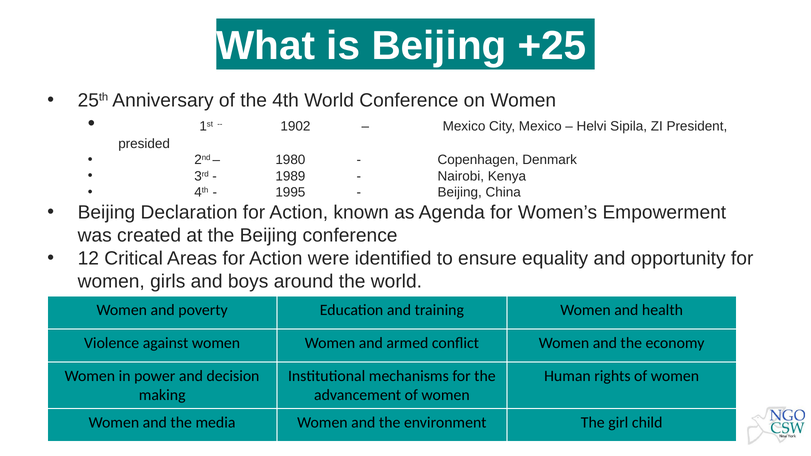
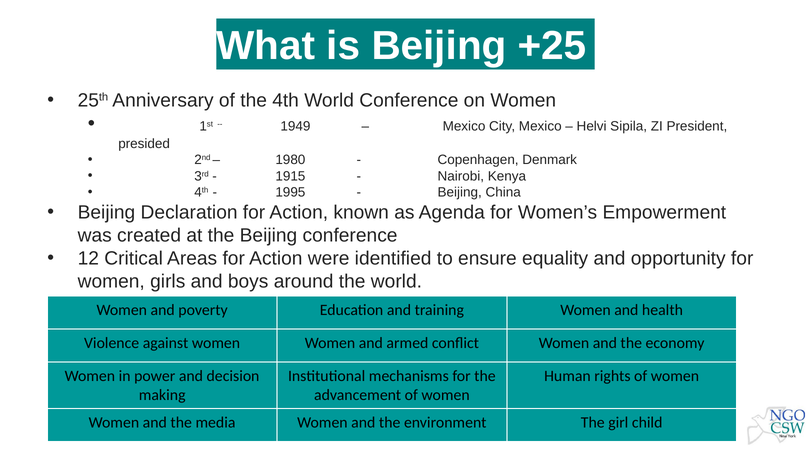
1902: 1902 -> 1949
1989: 1989 -> 1915
